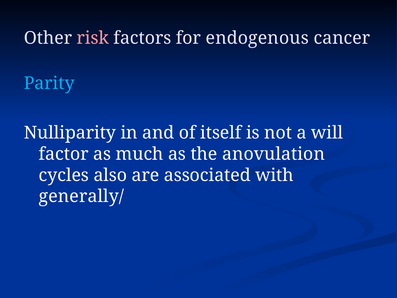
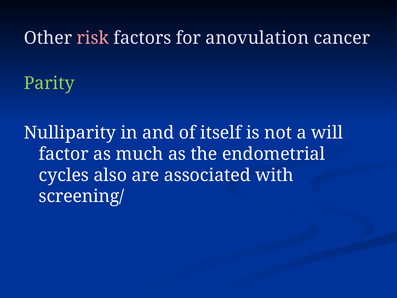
endogenous: endogenous -> anovulation
Parity colour: light blue -> light green
anovulation: anovulation -> endometrial
generally/: generally/ -> screening/
